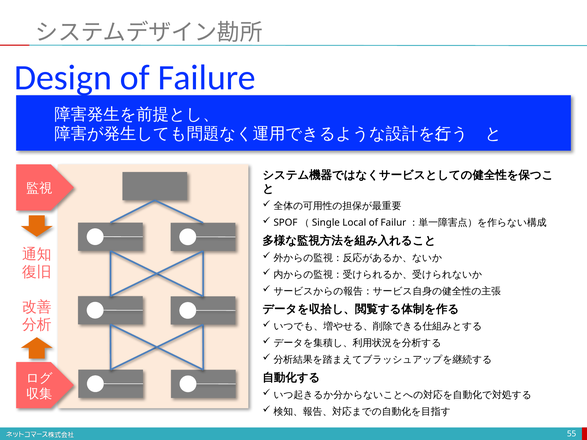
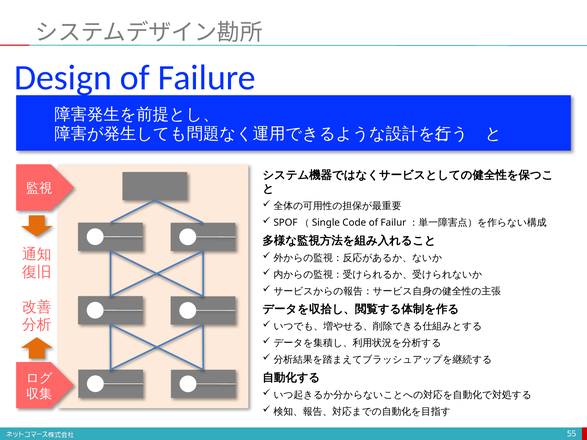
Local: Local -> Code
